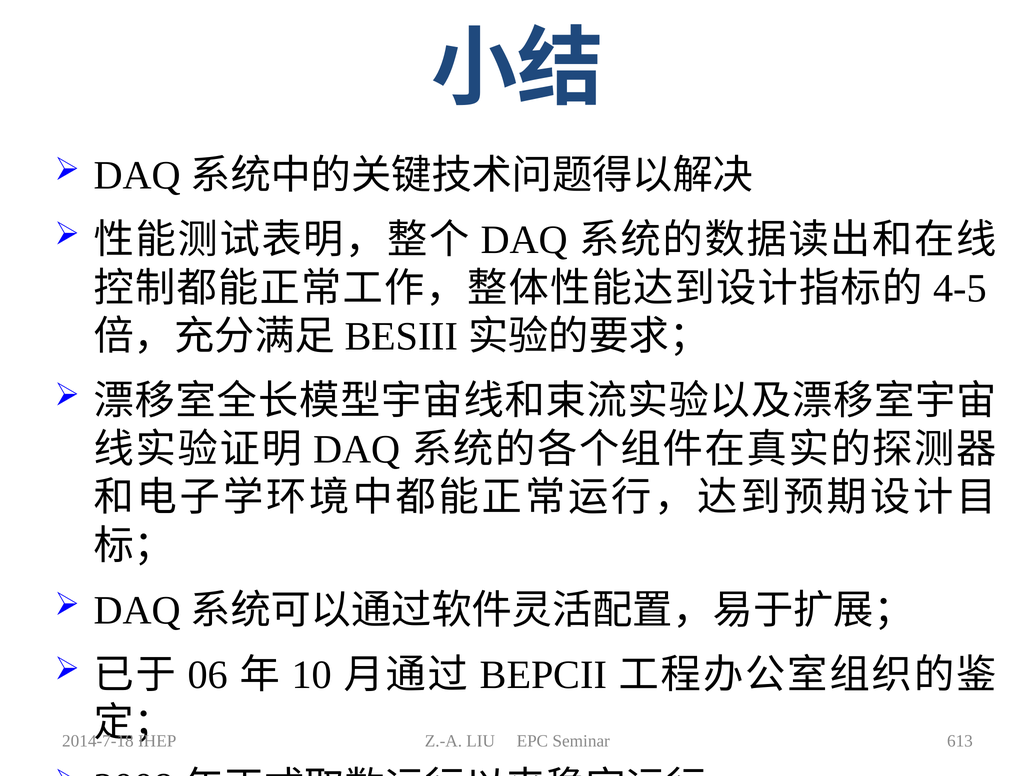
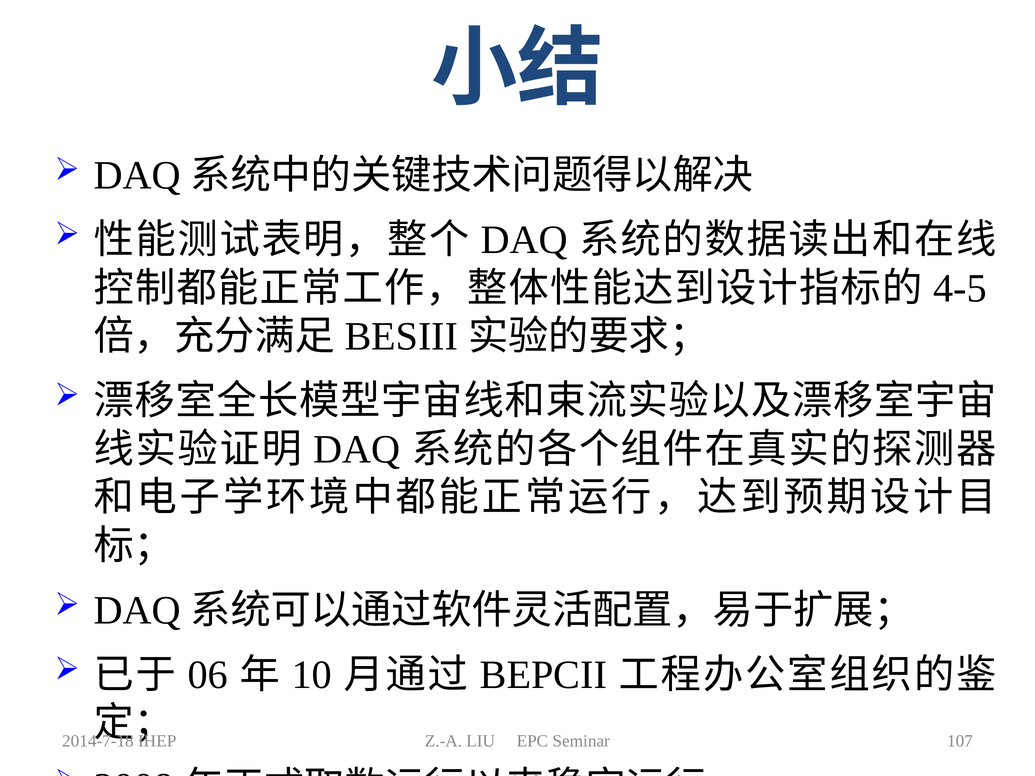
613: 613 -> 107
